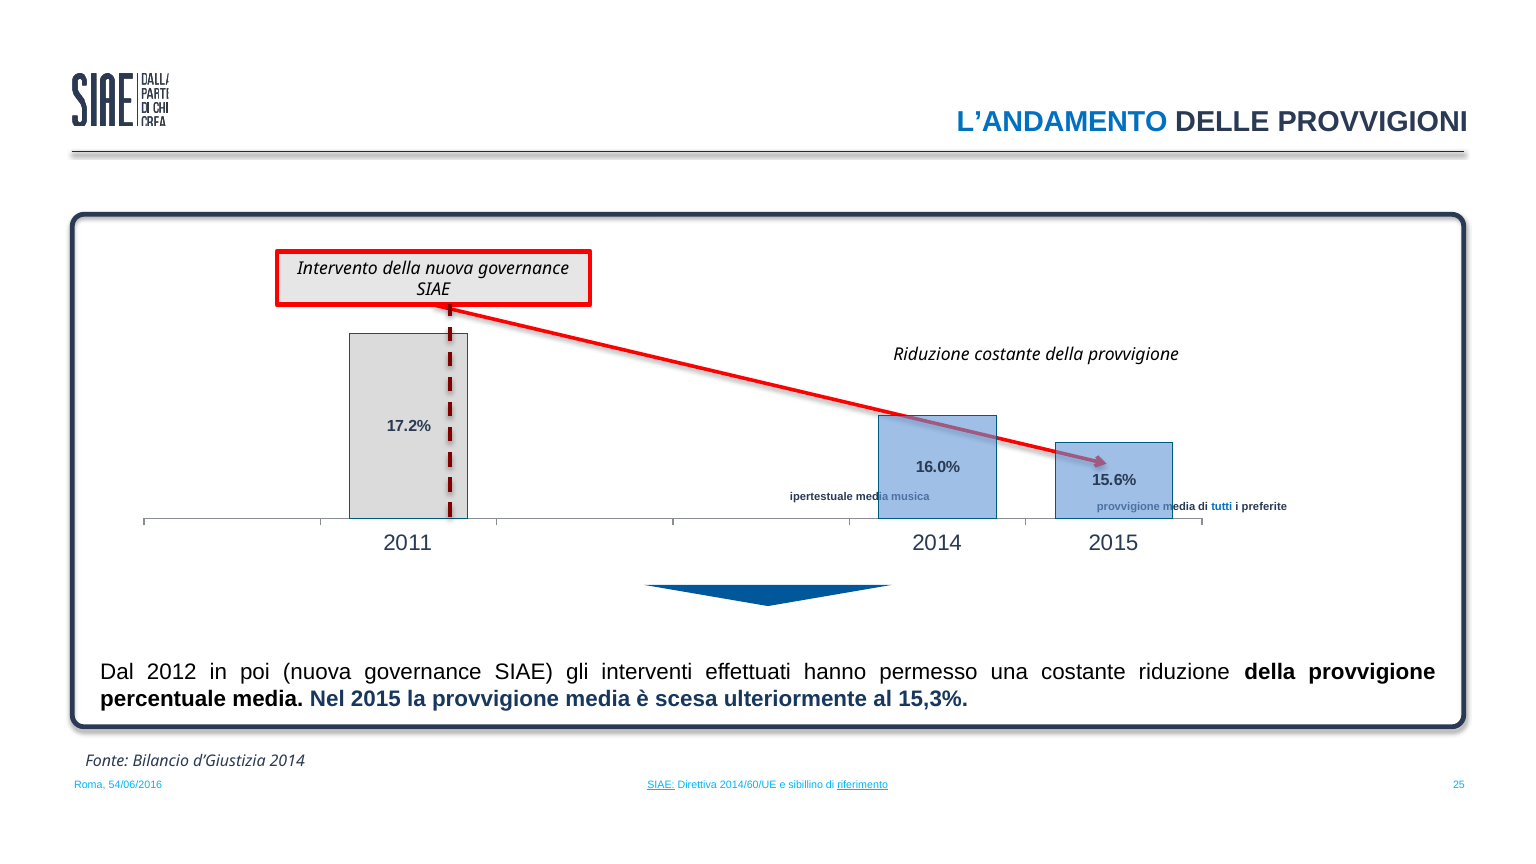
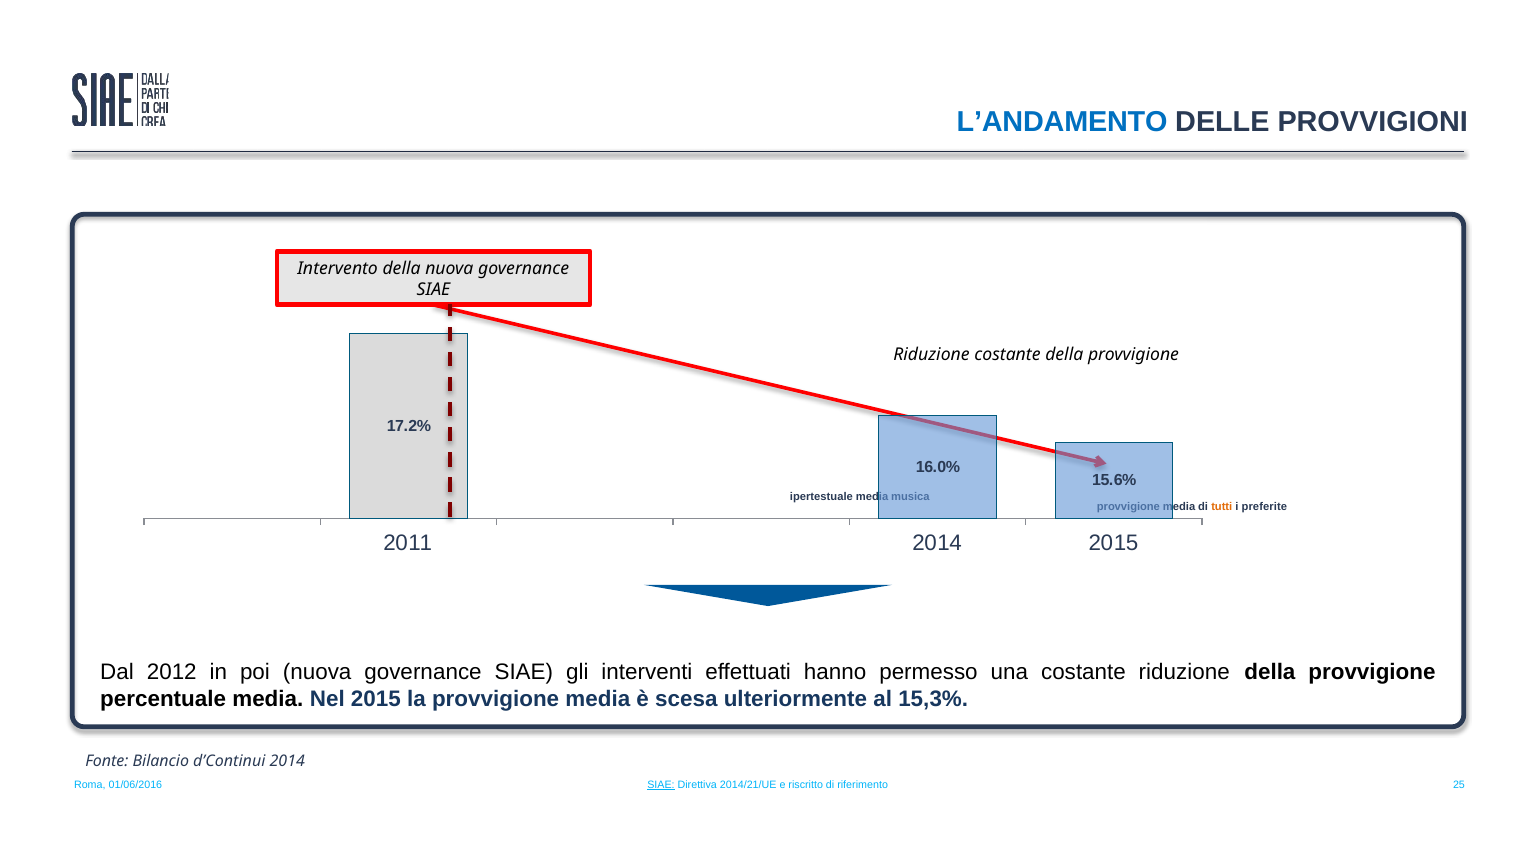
tutti colour: blue -> orange
d’Giustizia: d’Giustizia -> d’Continui
54/06/2016: 54/06/2016 -> 01/06/2016
2014/60/UE: 2014/60/UE -> 2014/21/UE
sibillino: sibillino -> riscritto
riferimento underline: present -> none
